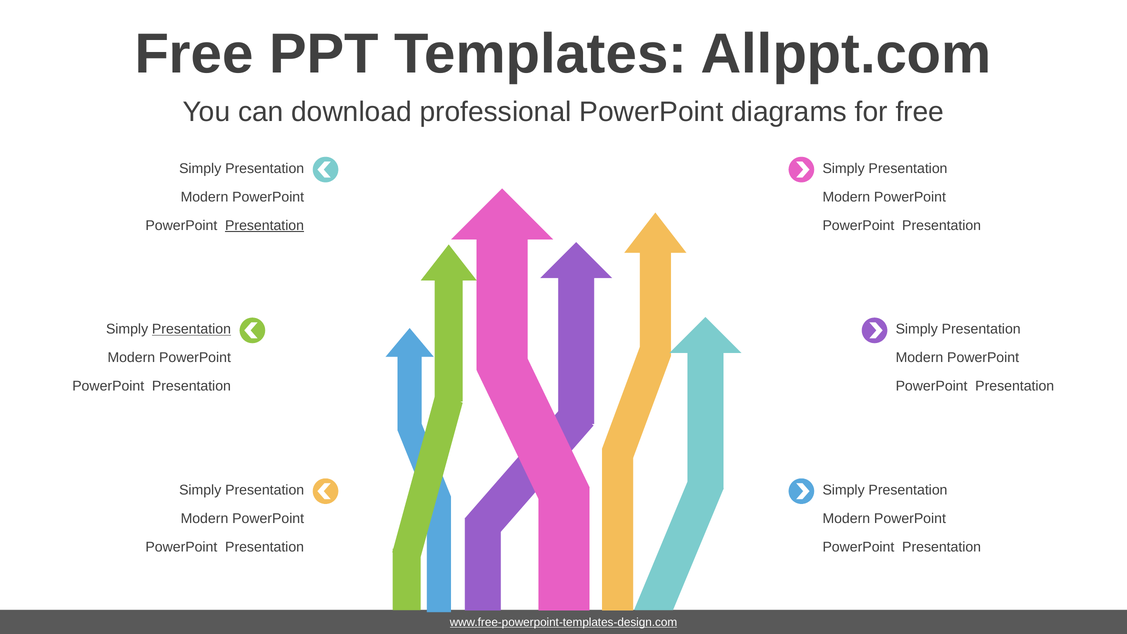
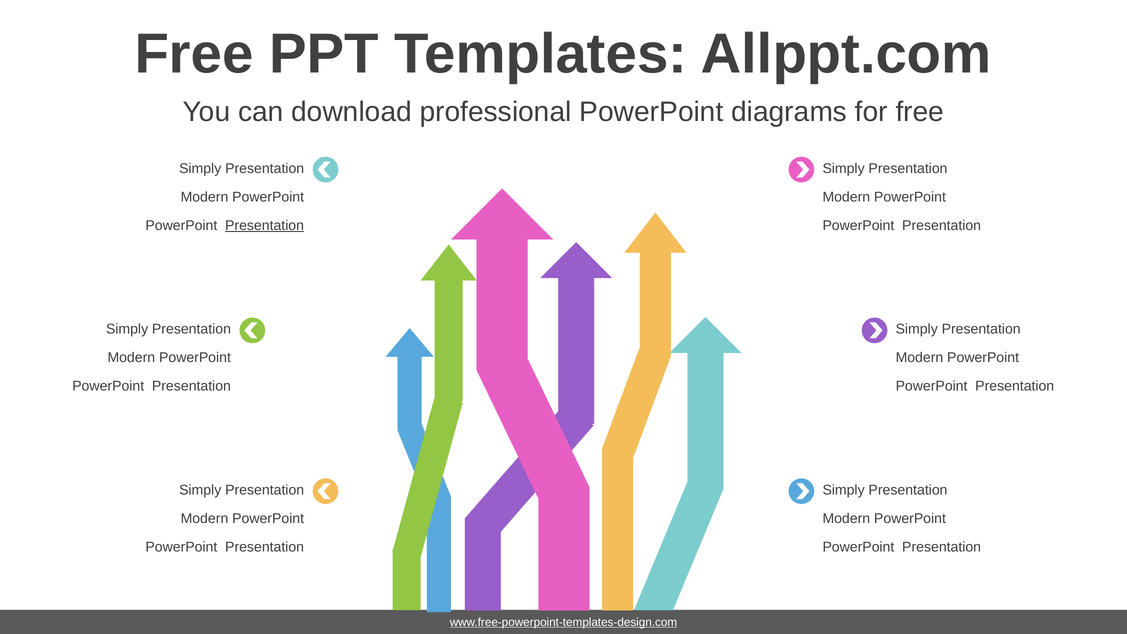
Presentation at (191, 329) underline: present -> none
